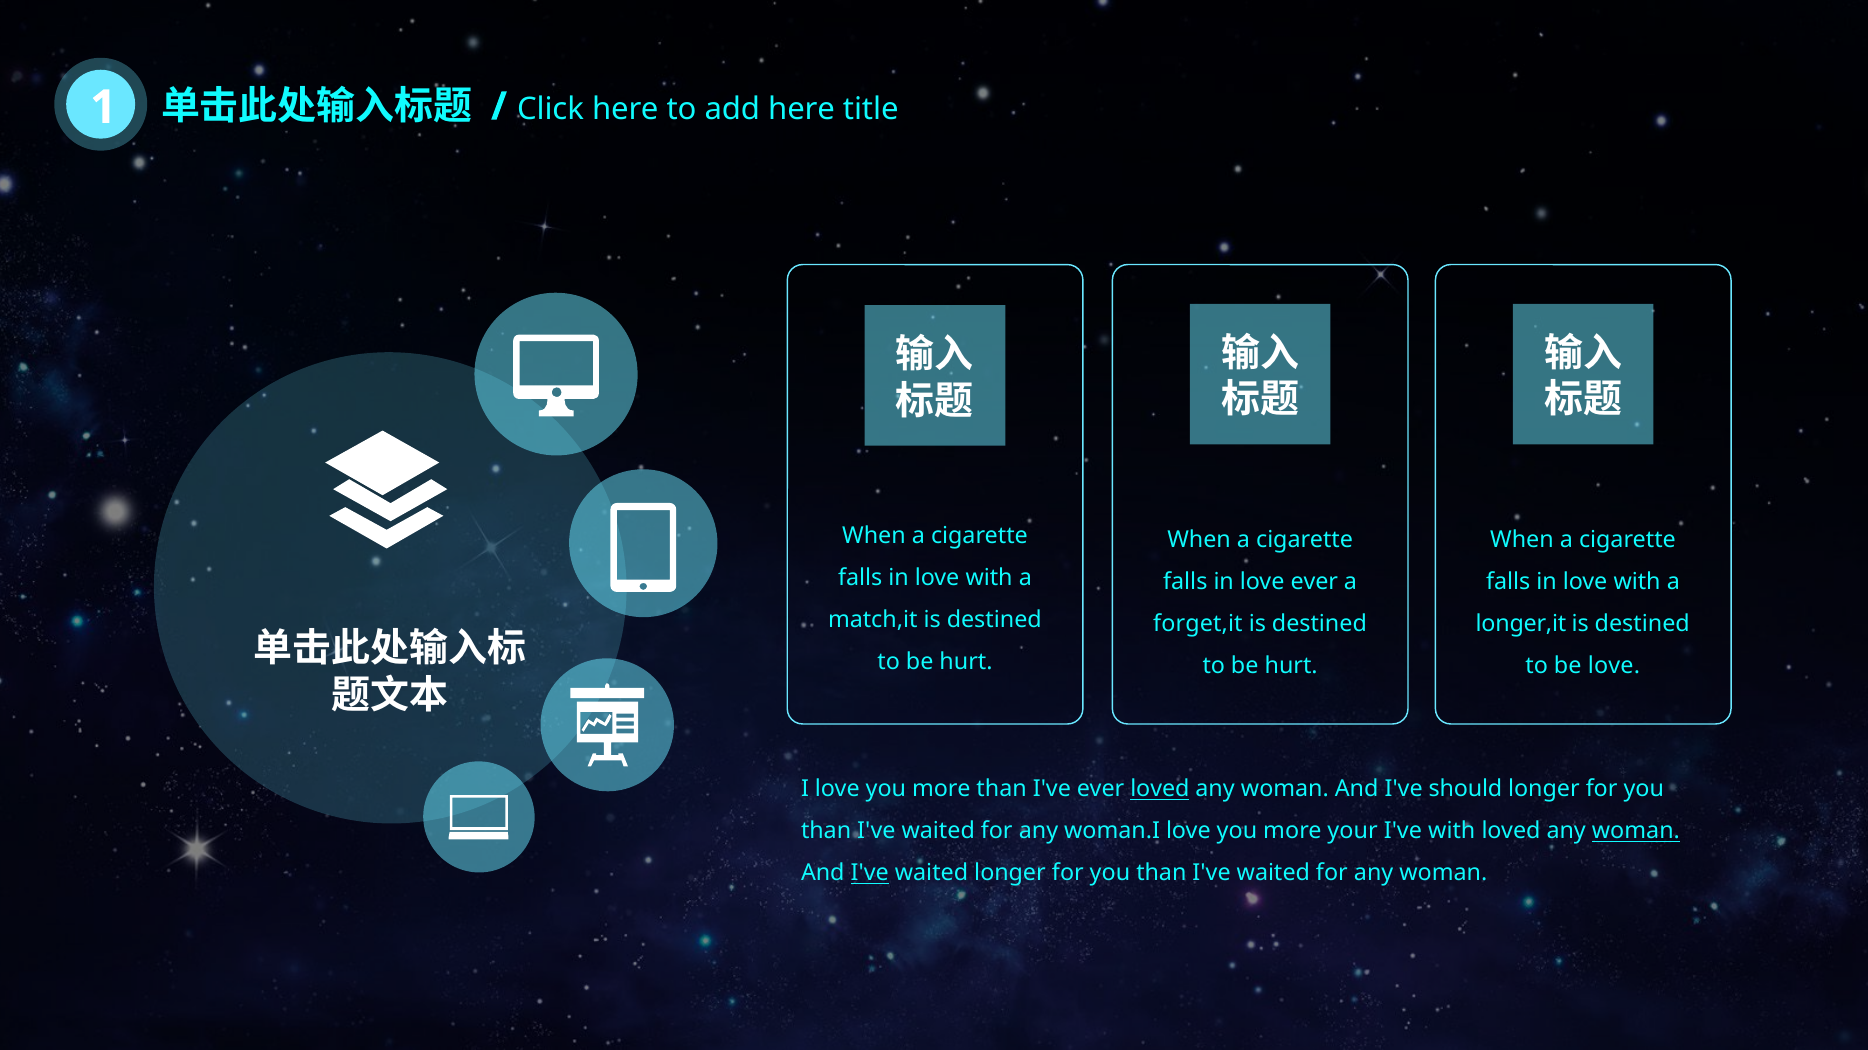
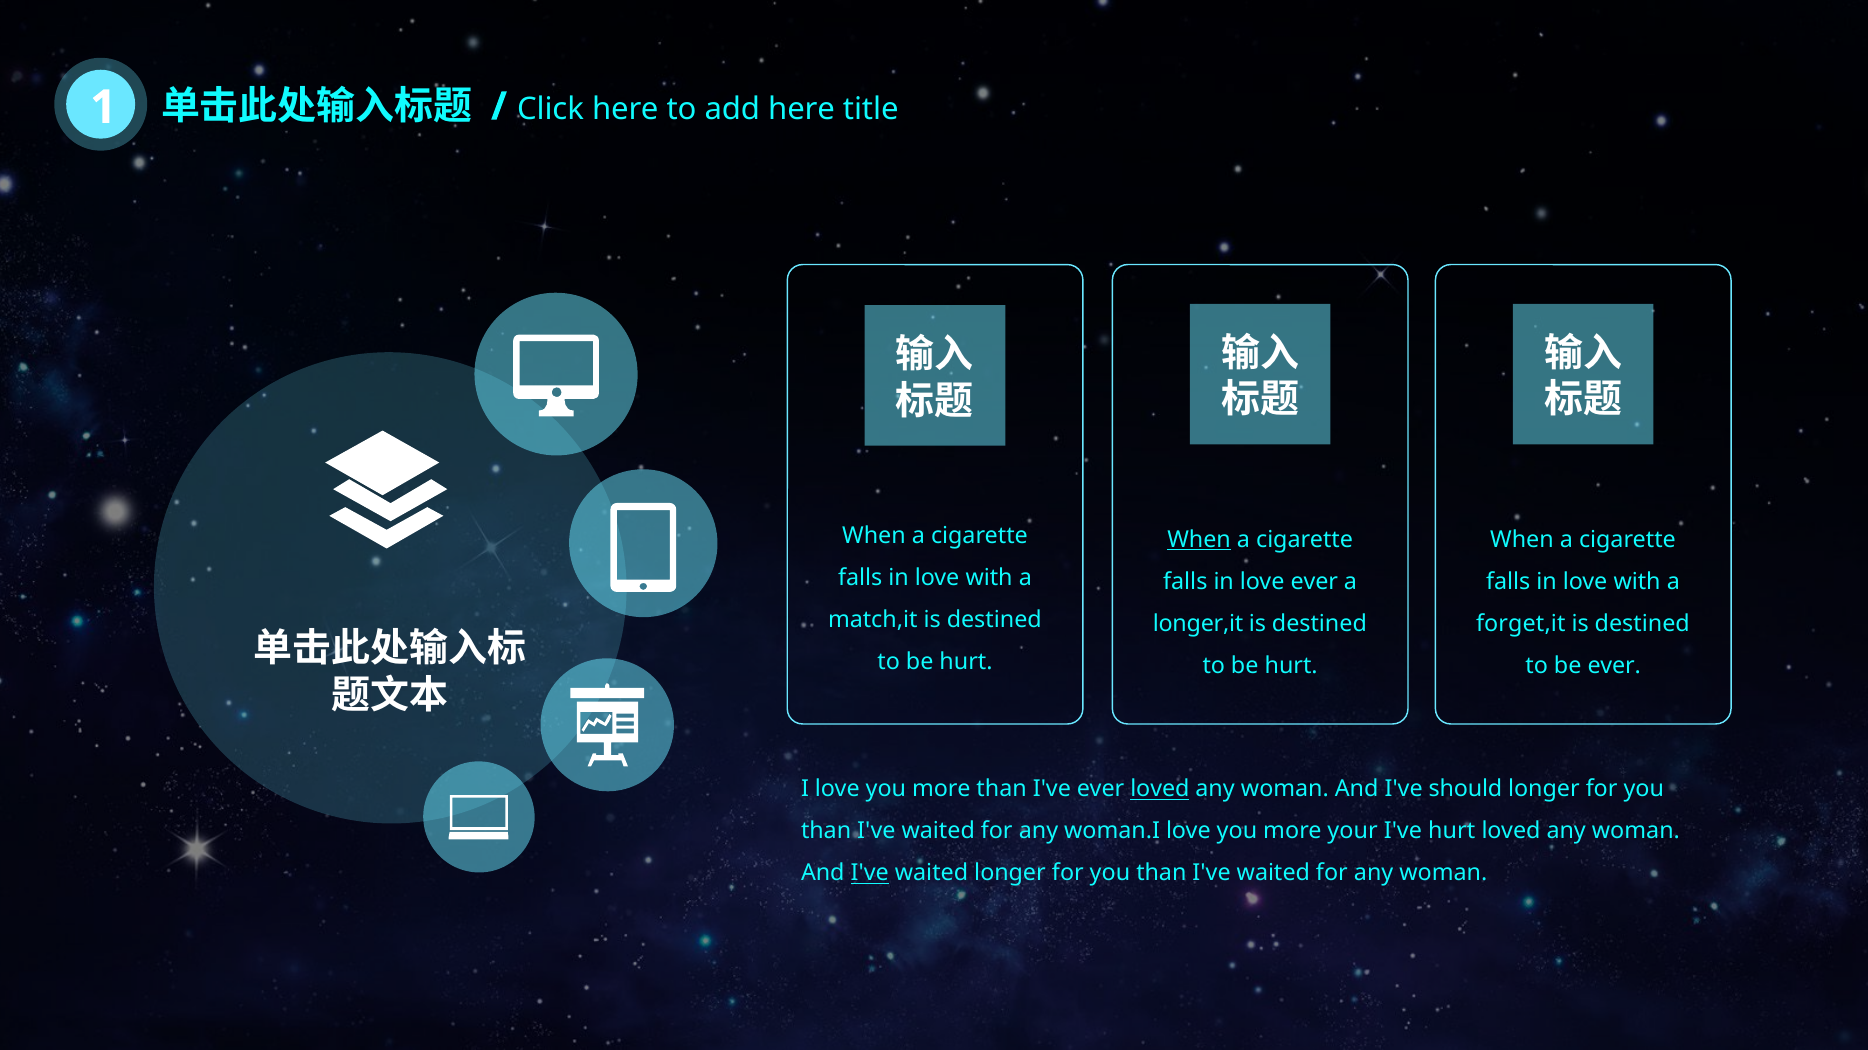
When at (1199, 540) underline: none -> present
forget,it: forget,it -> longer,it
longer,it: longer,it -> forget,it
be love: love -> ever
I've with: with -> hurt
woman at (1636, 832) underline: present -> none
